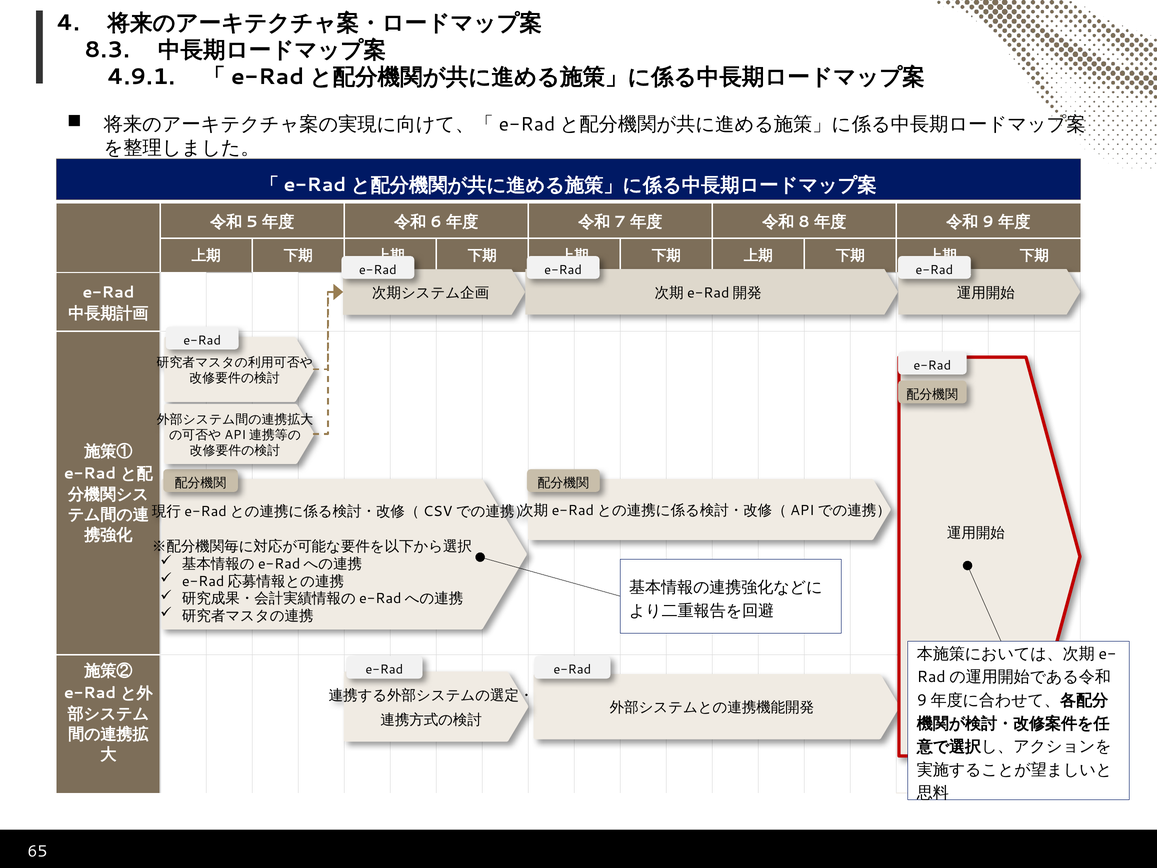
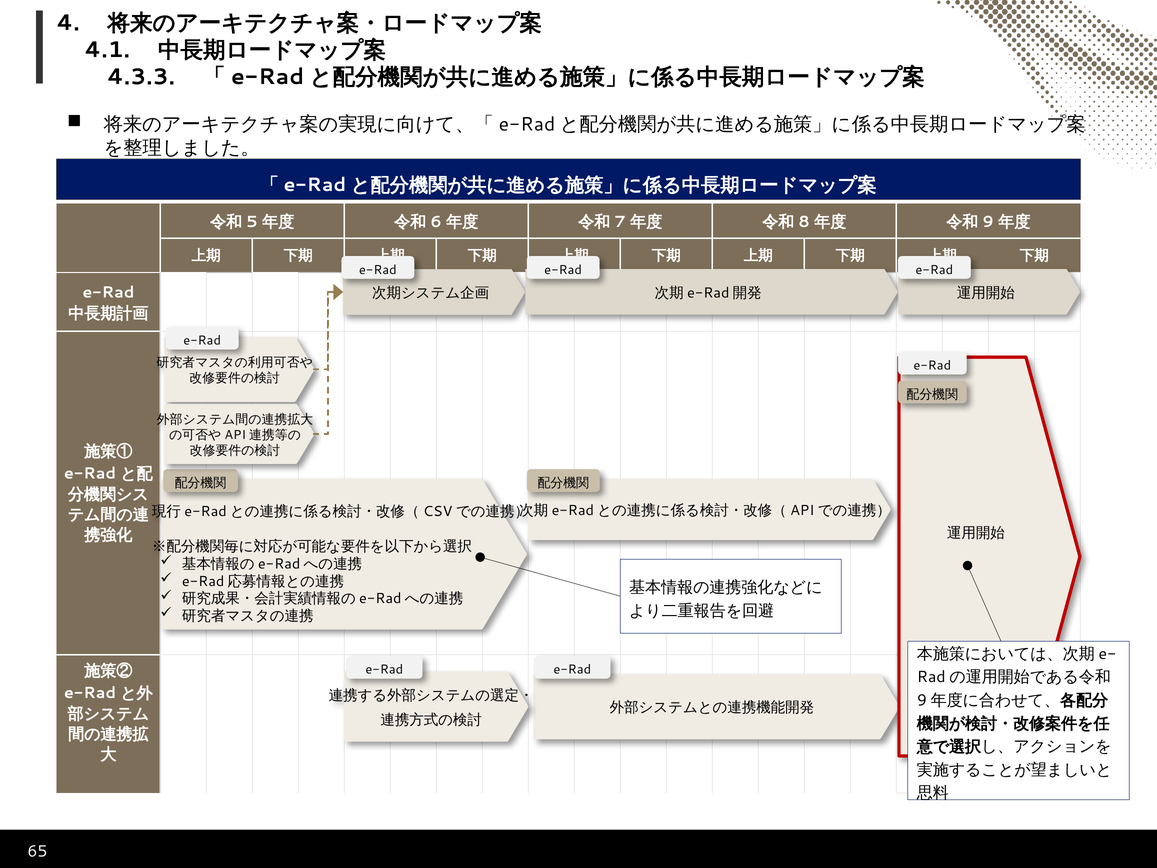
8.3: 8.3 -> 4.1
4.9.1: 4.9.1 -> 4.3.3
